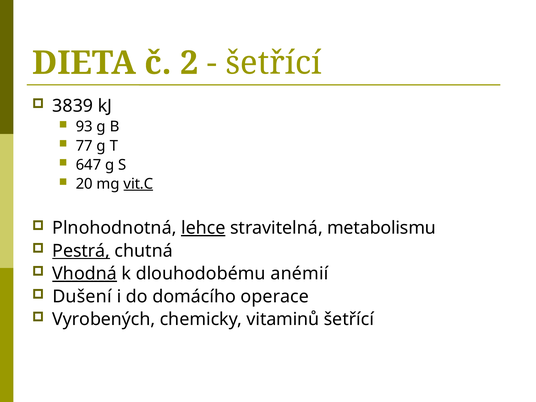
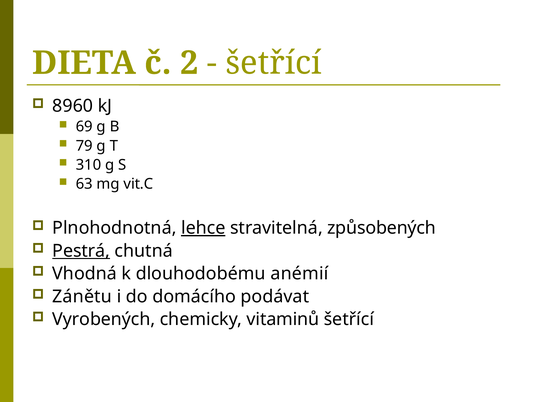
3839: 3839 -> 8960
93: 93 -> 69
77: 77 -> 79
647: 647 -> 310
20: 20 -> 63
vit.C underline: present -> none
metabolismu: metabolismu -> způsobených
Vhodná underline: present -> none
Dušení: Dušení -> Zánětu
operace: operace -> podávat
